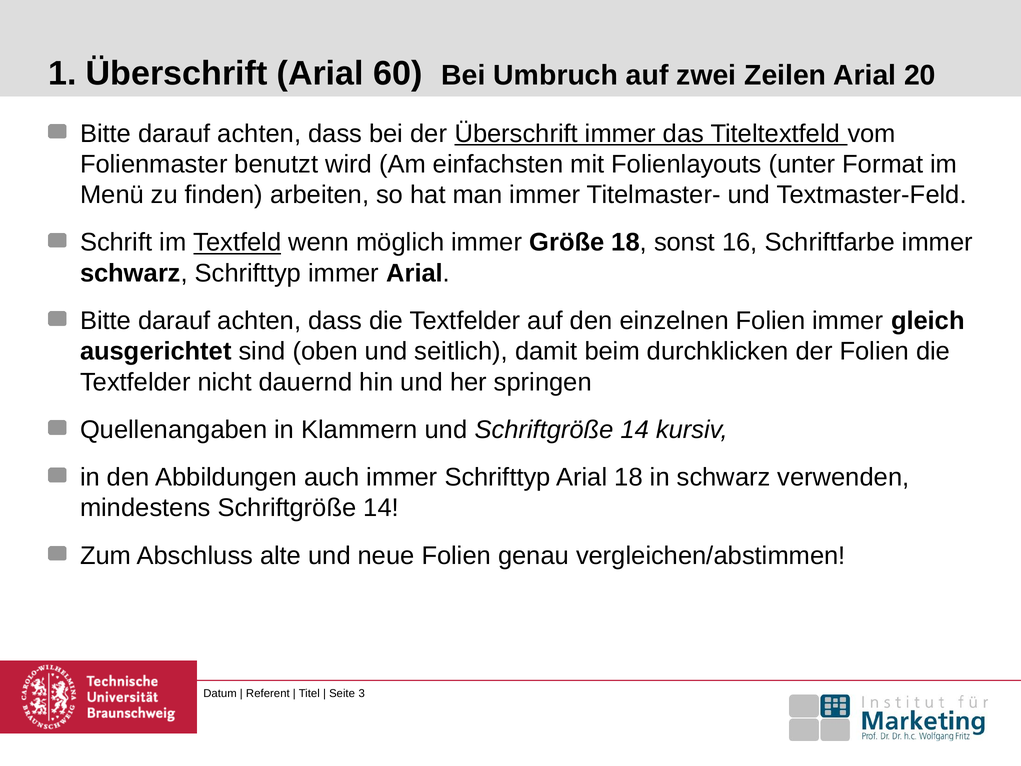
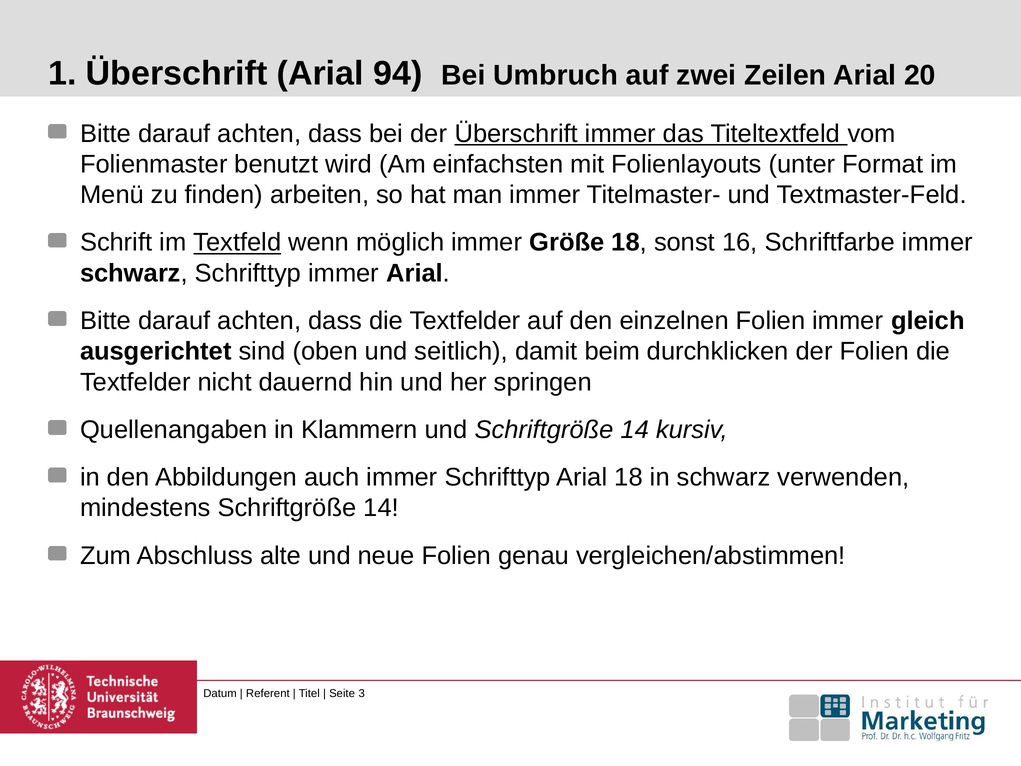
60: 60 -> 94
